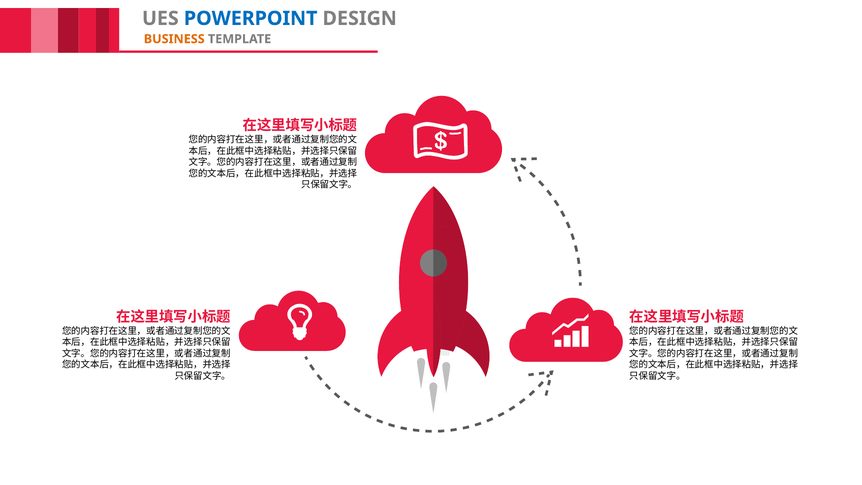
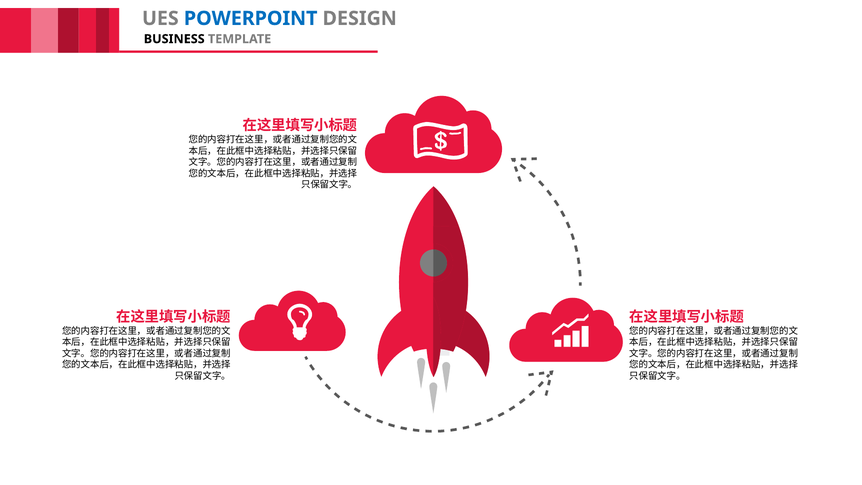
BUSINESS colour: orange -> black
